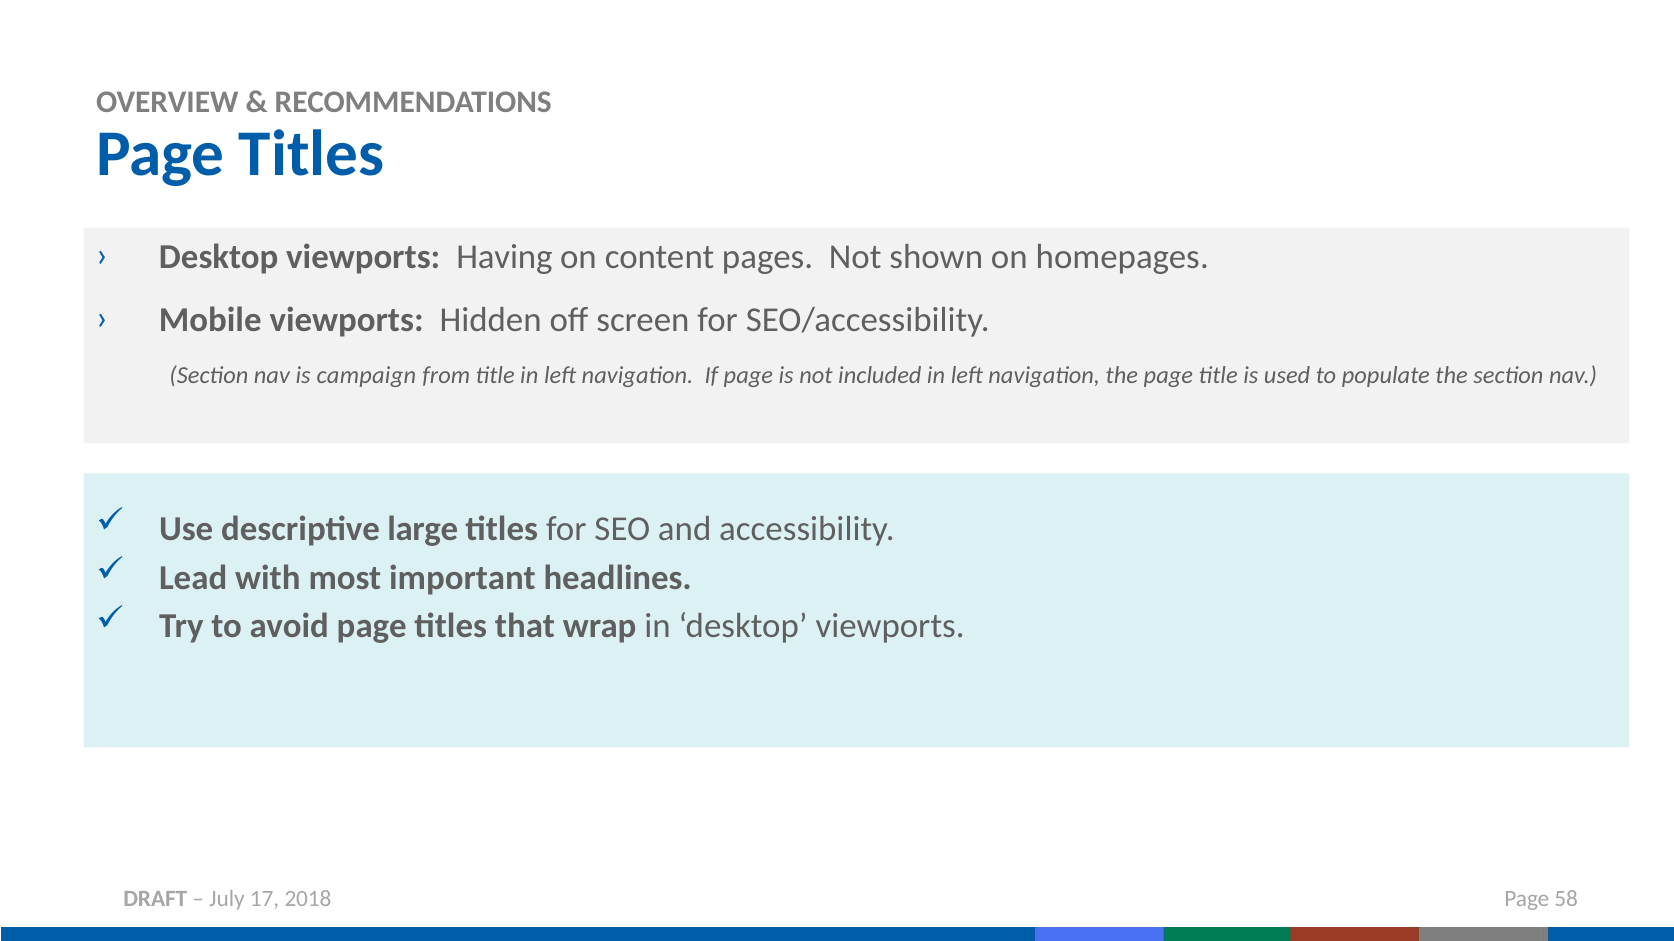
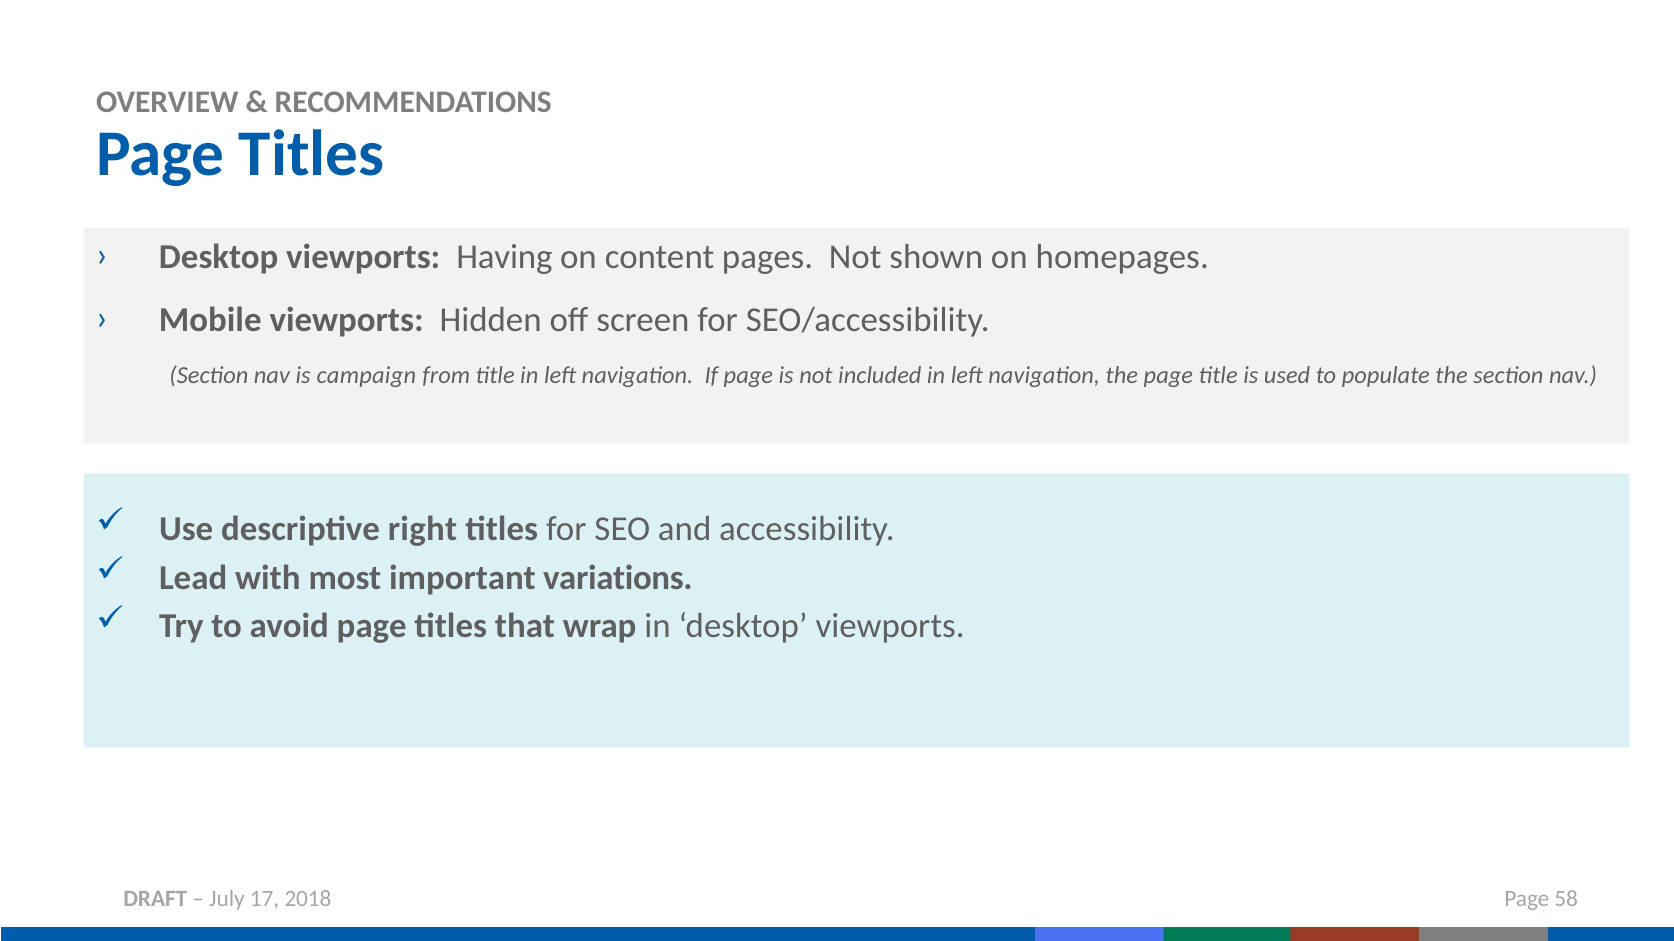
large: large -> right
headlines: headlines -> variations
